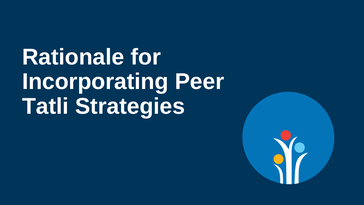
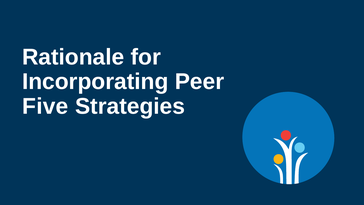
Tatli: Tatli -> Five
